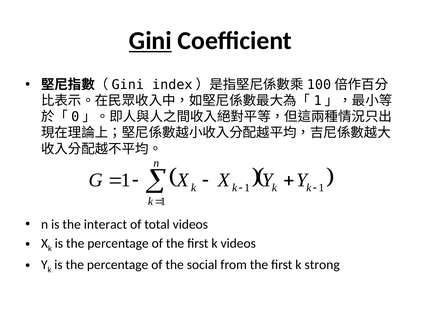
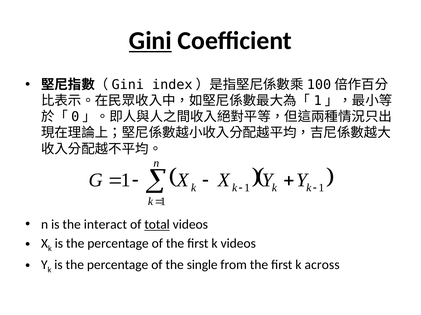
total underline: none -> present
social: social -> single
strong: strong -> across
